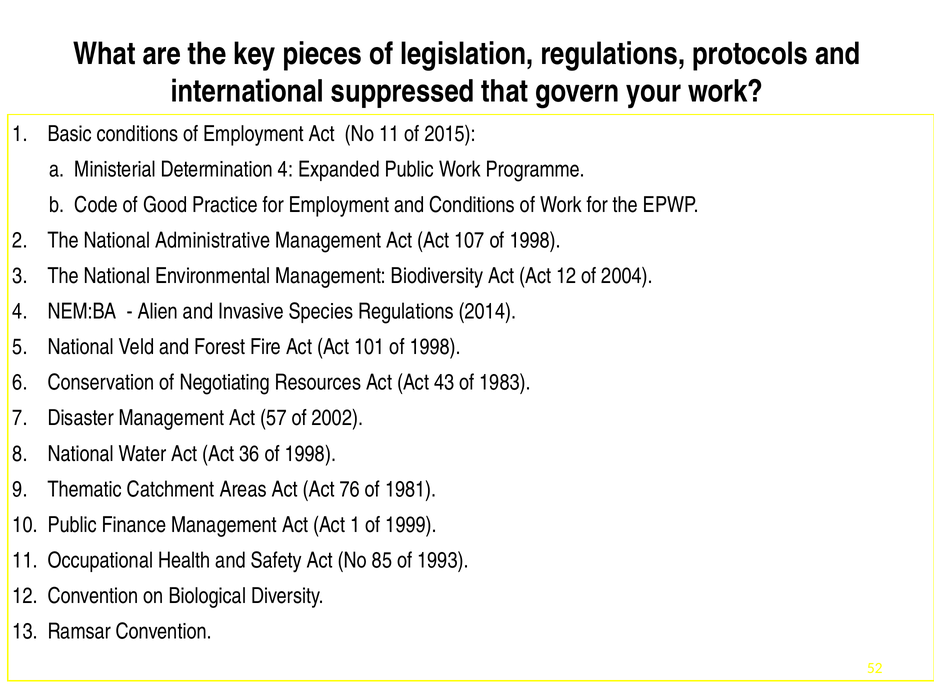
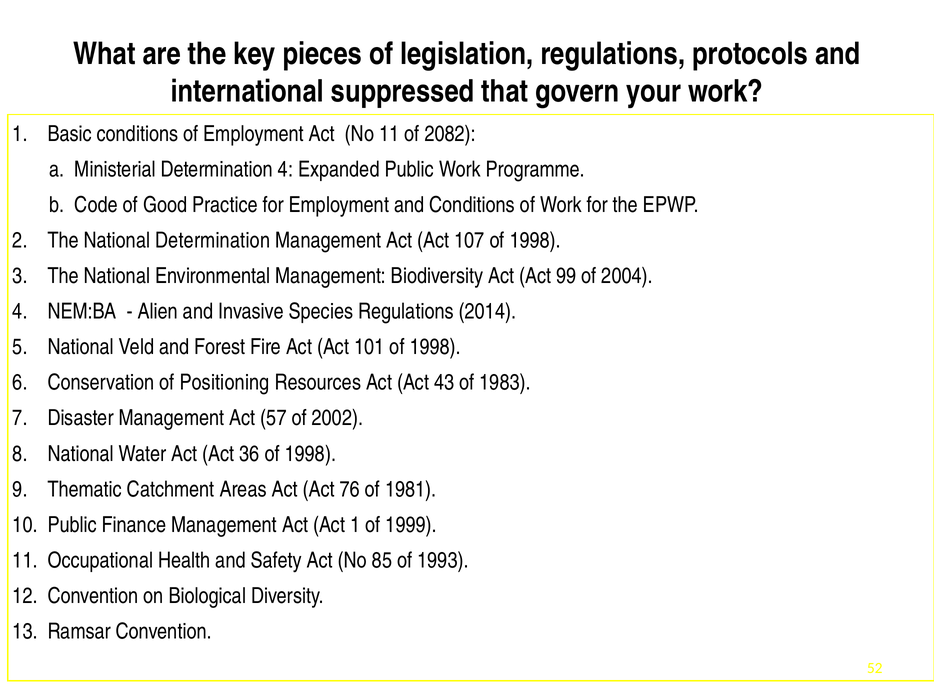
2015: 2015 -> 2082
National Administrative: Administrative -> Determination
Act 12: 12 -> 99
Negotiating: Negotiating -> Positioning
